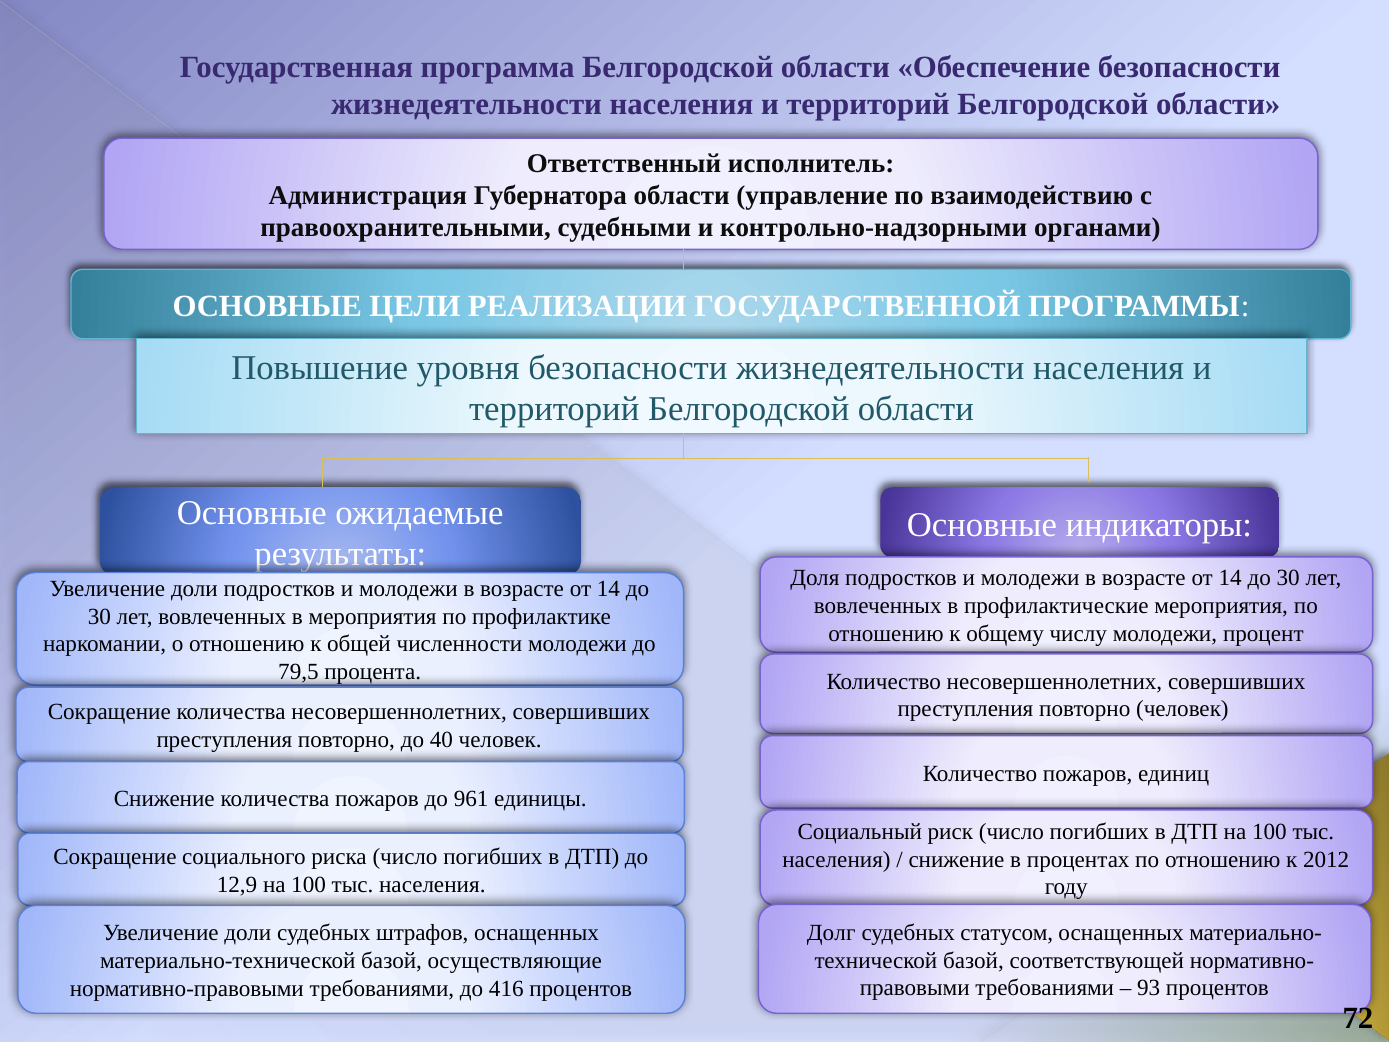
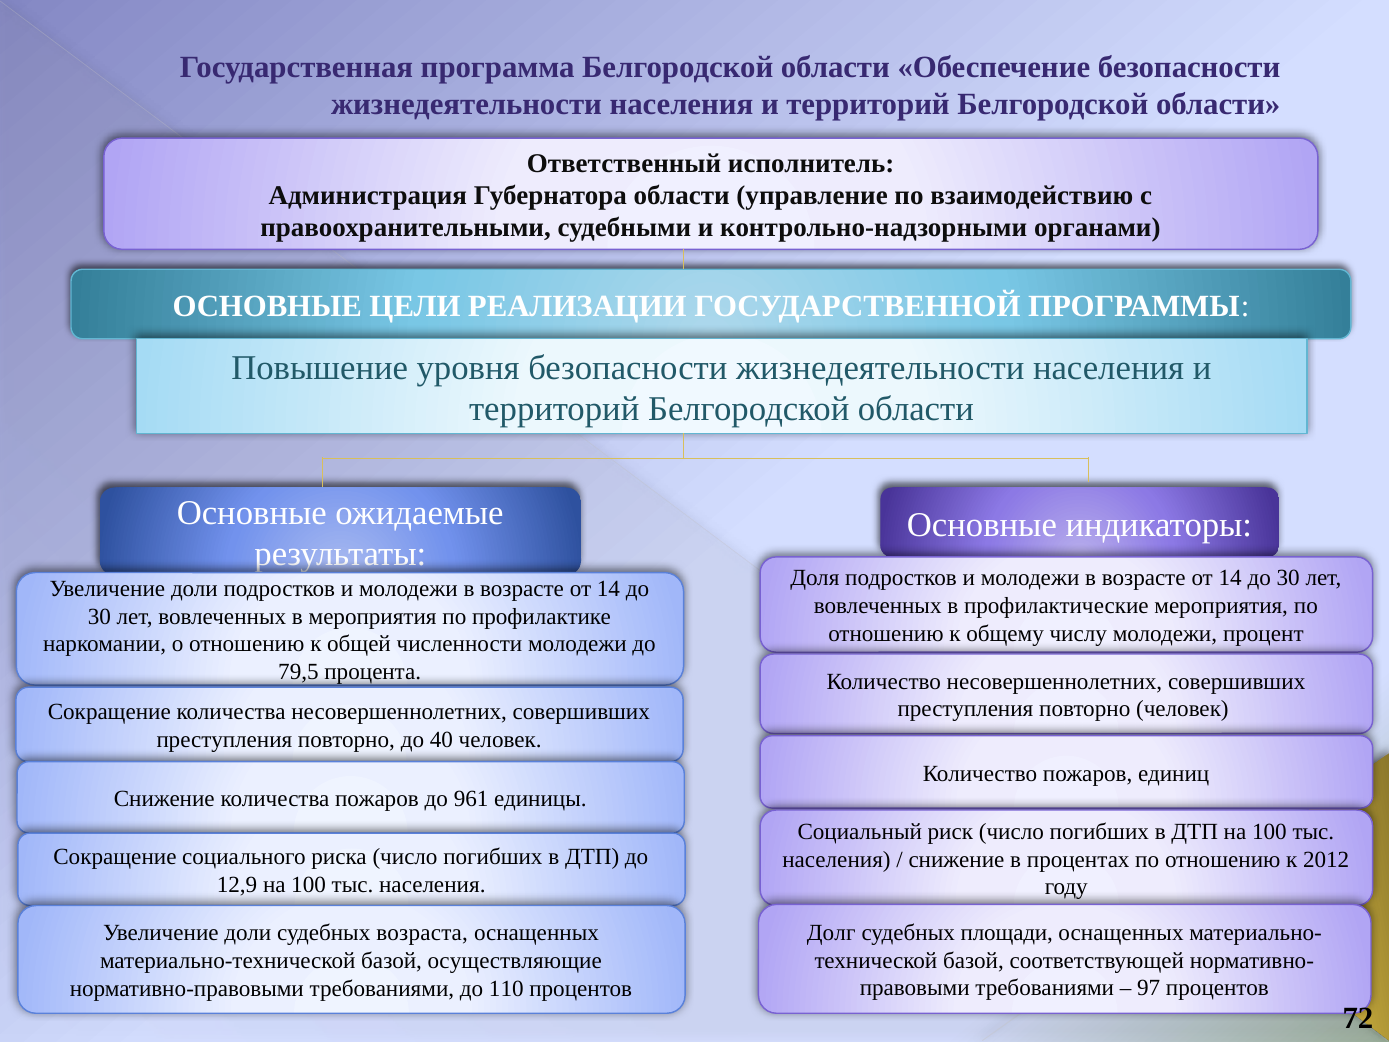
статусом: статусом -> площади
штрафов: штрафов -> возраста
93: 93 -> 97
416: 416 -> 110
